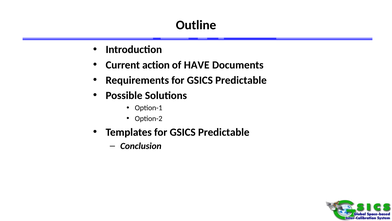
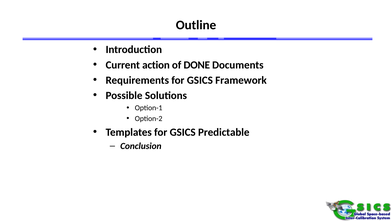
HAVE: HAVE -> DONE
Requirements for GSICS Predictable: Predictable -> Framework
